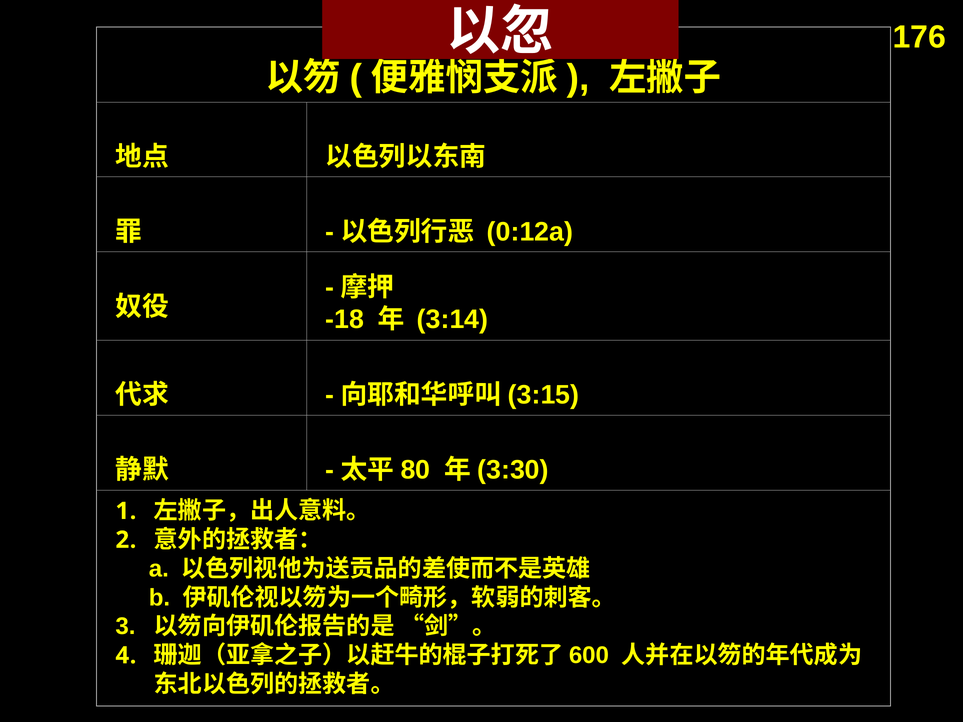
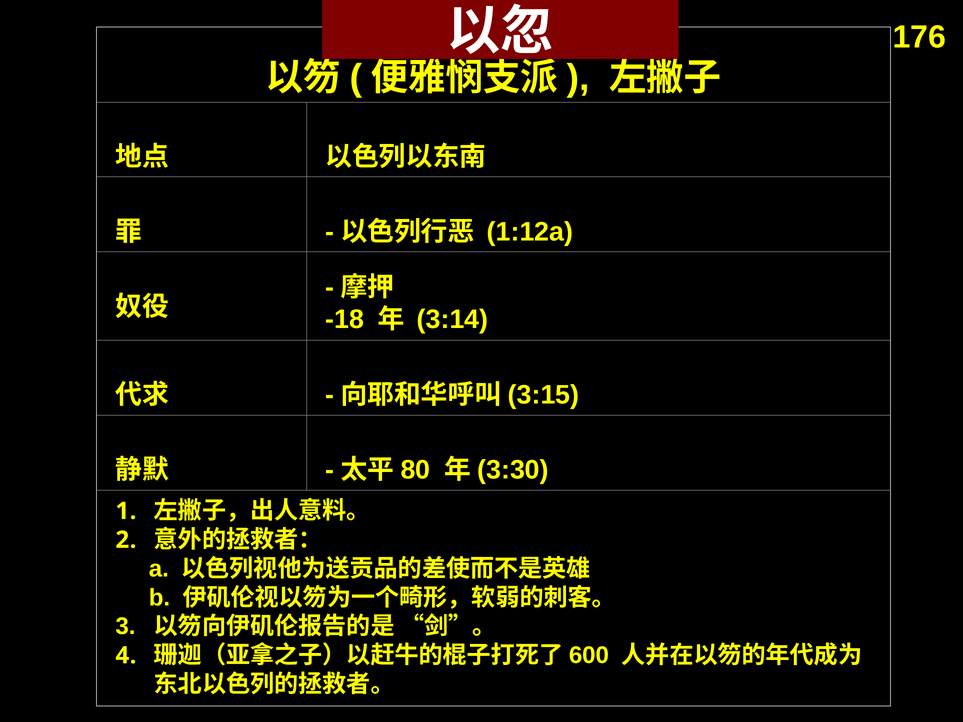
0:12a: 0:12a -> 1:12a
